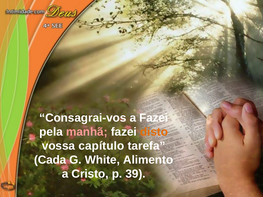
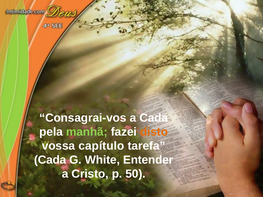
a Fazei: Fazei -> Cada
manhã colour: pink -> light green
Alimento: Alimento -> Entender
39: 39 -> 50
